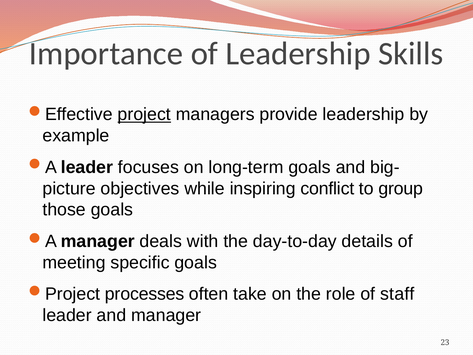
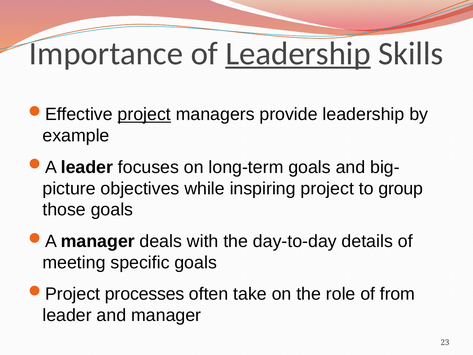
Leadership at (298, 54) underline: none -> present
inspiring conflict: conflict -> project
staff: staff -> from
